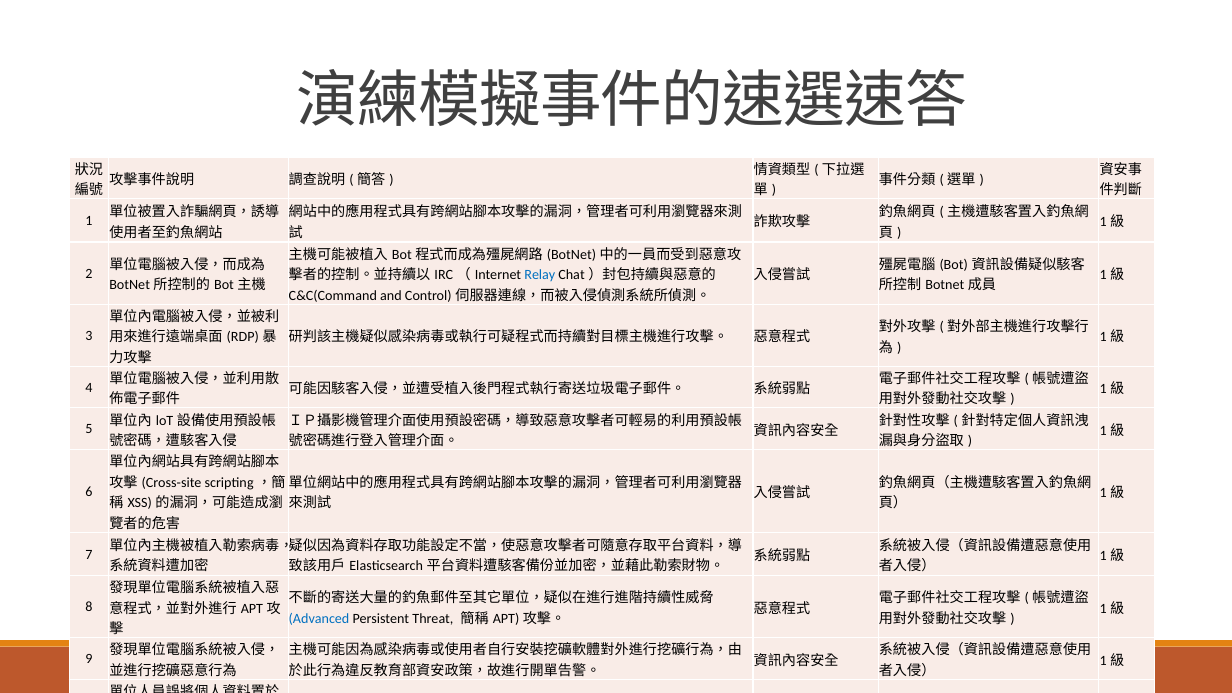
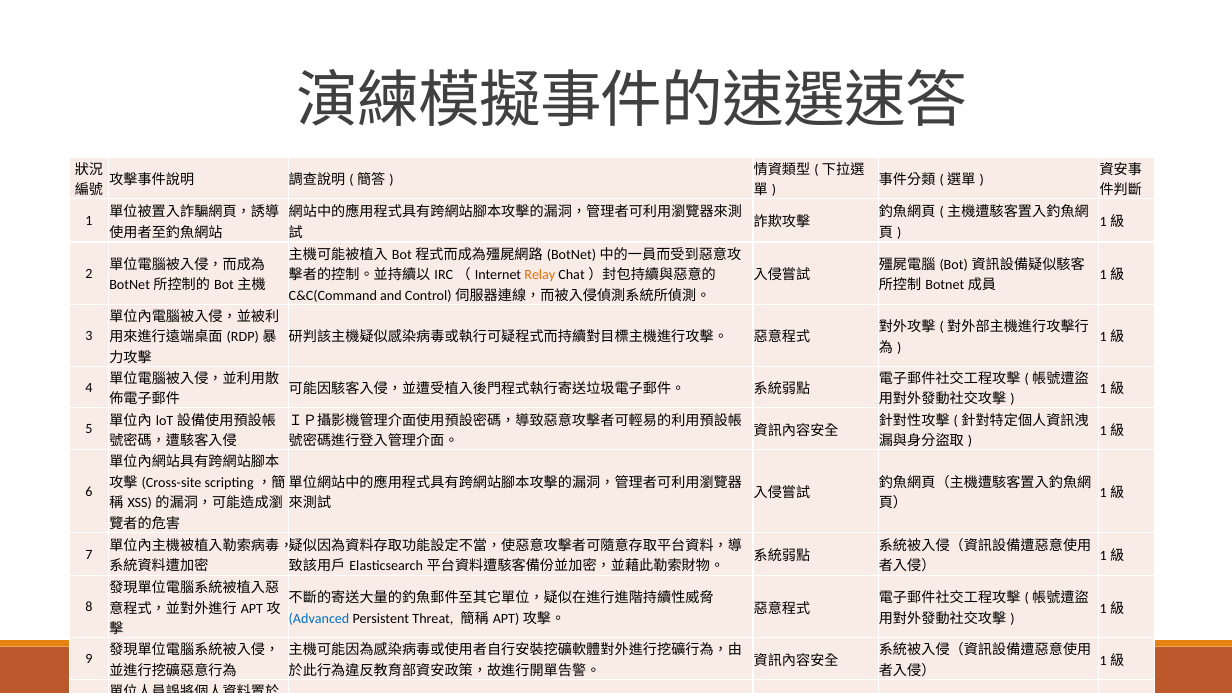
Relay colour: blue -> orange
